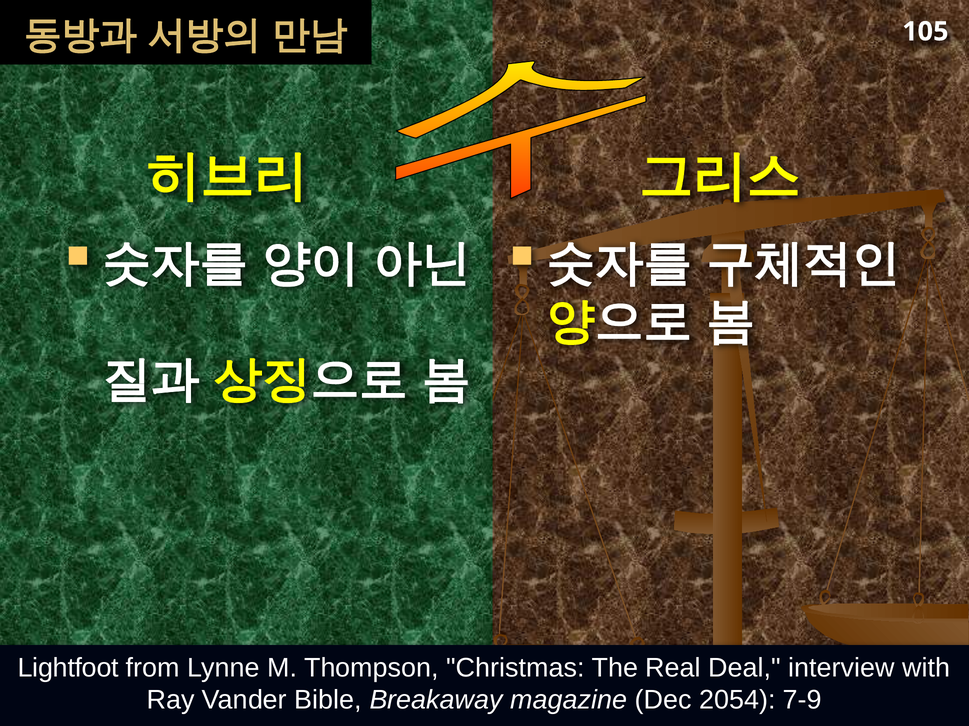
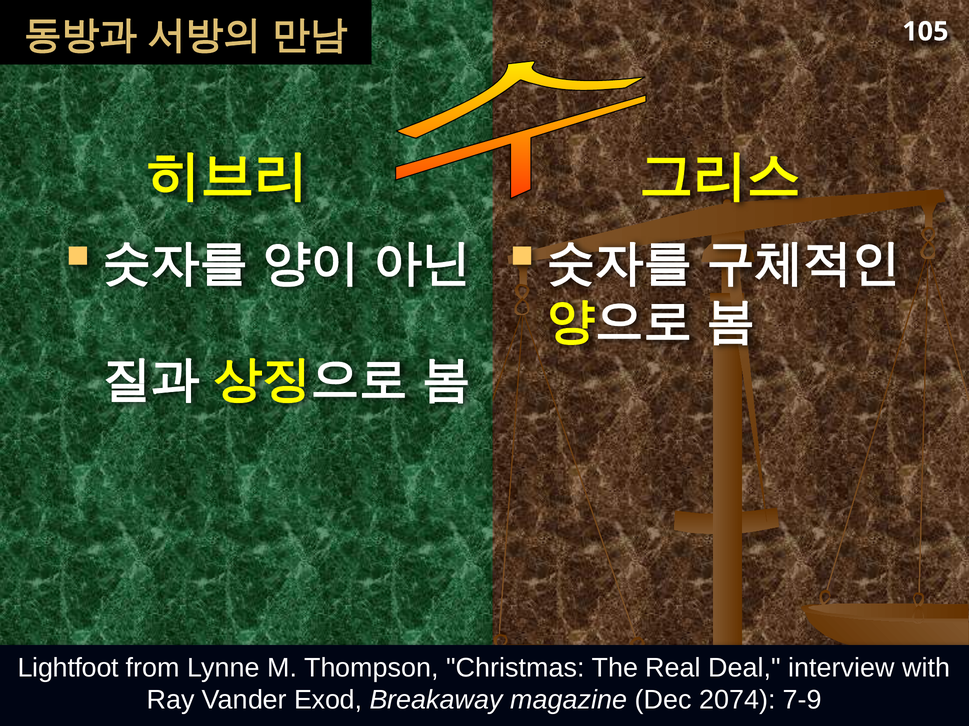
Bible: Bible -> Exod
2054: 2054 -> 2074
